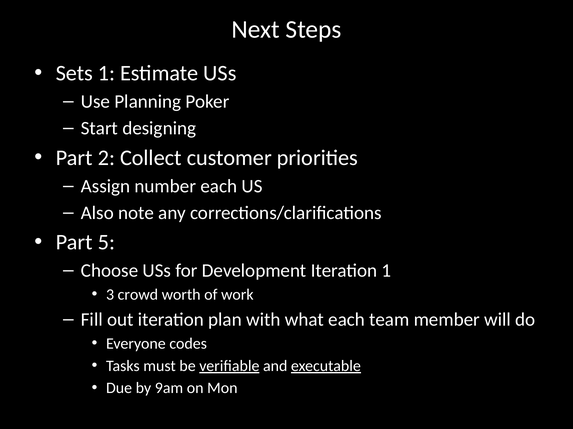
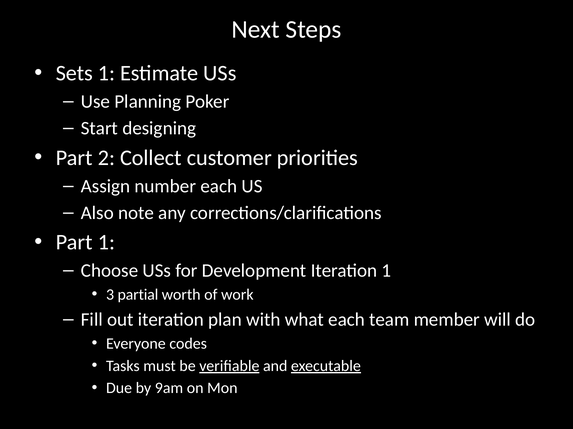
Part 5: 5 -> 1
crowd: crowd -> partial
